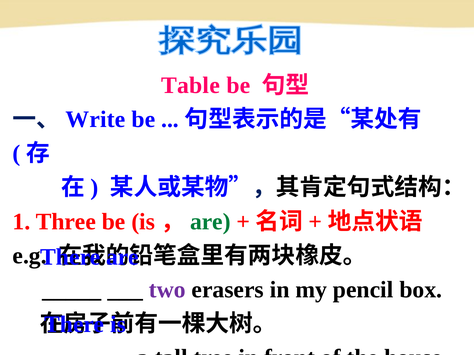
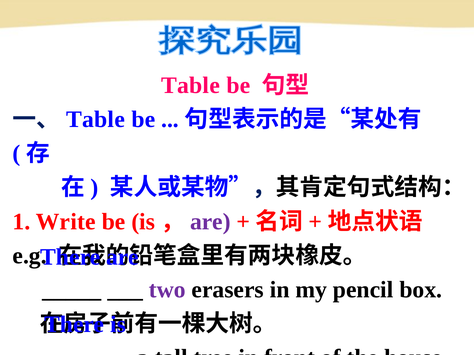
Write at (96, 120): Write -> Table
Three: Three -> Write
are at (210, 222) colour: green -> purple
